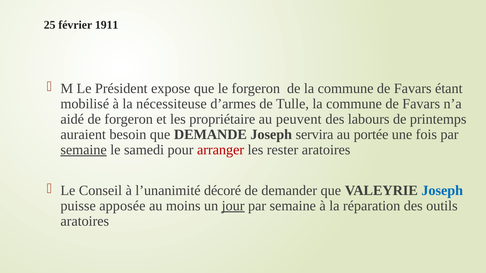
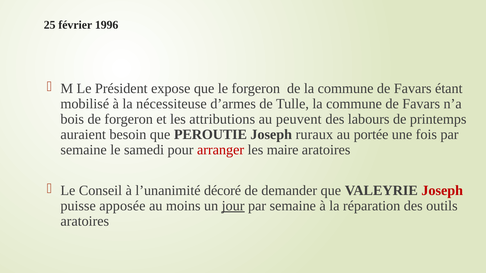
1911: 1911 -> 1996
aidé: aidé -> bois
propriétaire: propriétaire -> attributions
DEMANDE: DEMANDE -> PEROUTIE
servira: servira -> ruraux
semaine at (84, 150) underline: present -> none
rester: rester -> maire
Joseph at (442, 191) colour: blue -> red
